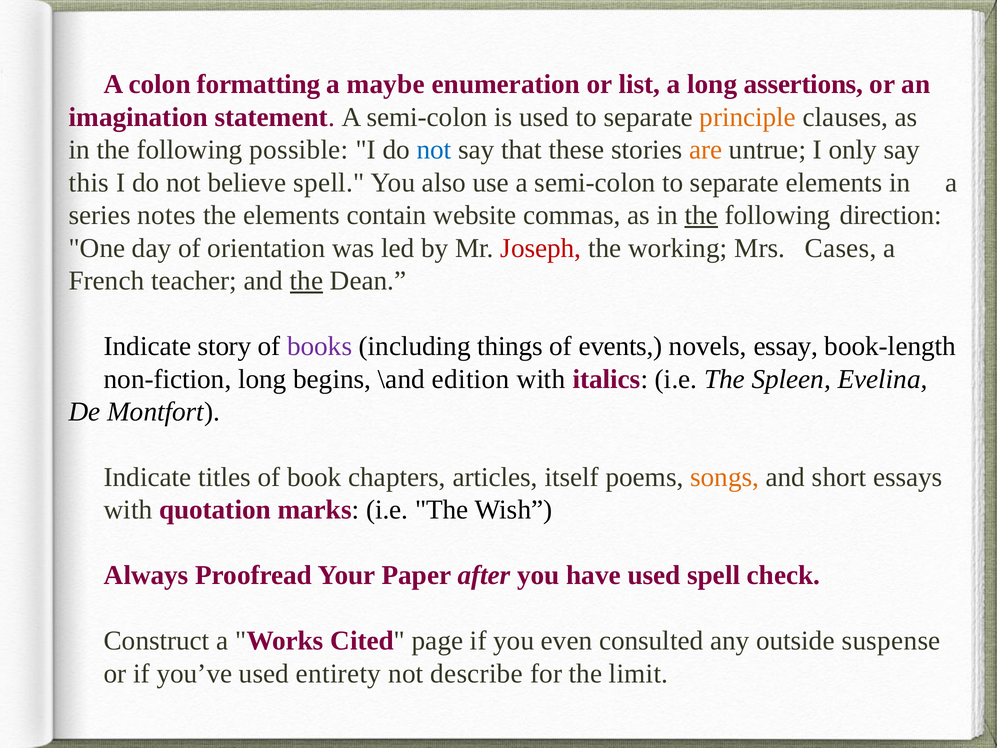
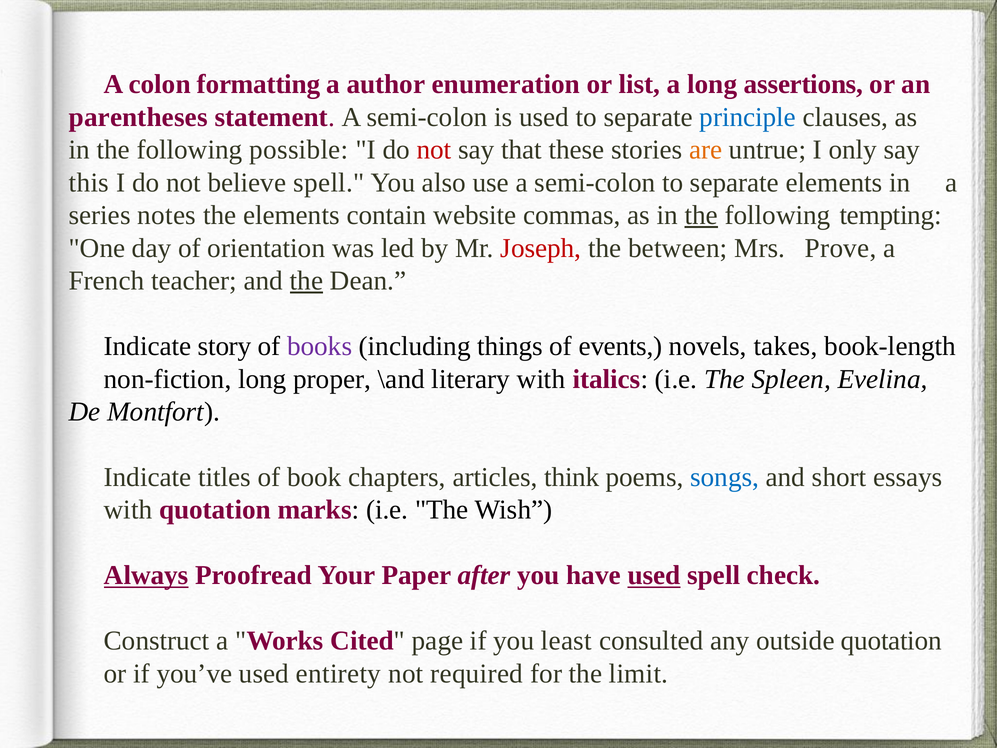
maybe: maybe -> author
imagination: imagination -> parentheses
principle colour: orange -> blue
not at (434, 150) colour: blue -> red
direction: direction -> tempting
working: working -> between
Cases: Cases -> Prove
essay: essay -> takes
begins: begins -> proper
edition: edition -> literary
itself: itself -> think
songs colour: orange -> blue
Always underline: none -> present
used at (654, 575) underline: none -> present
even: even -> least
outside suspense: suspense -> quotation
describe: describe -> required
